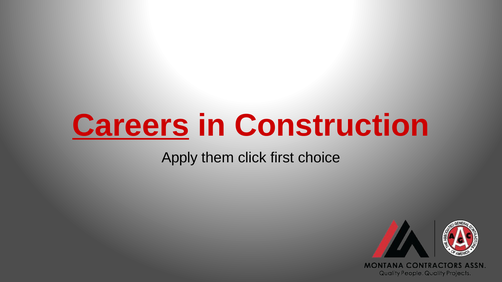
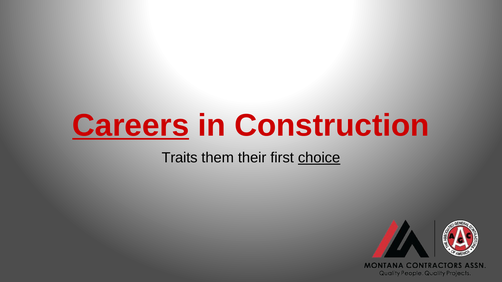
Apply: Apply -> Traits
click: click -> their
choice underline: none -> present
